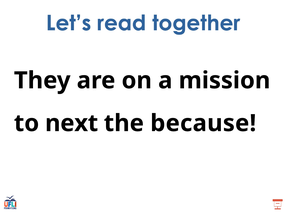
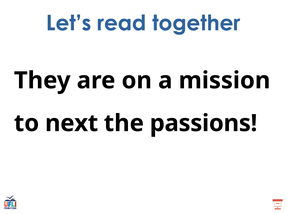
because: because -> passions
